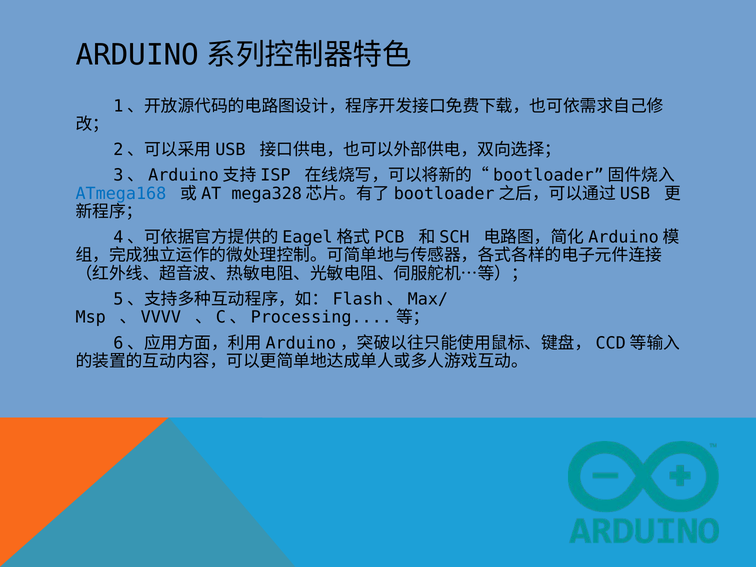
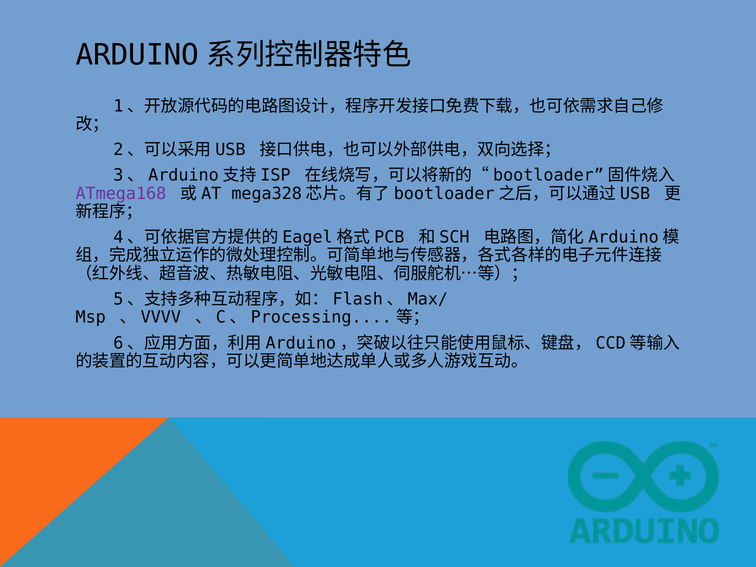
ATmega168 colour: blue -> purple
